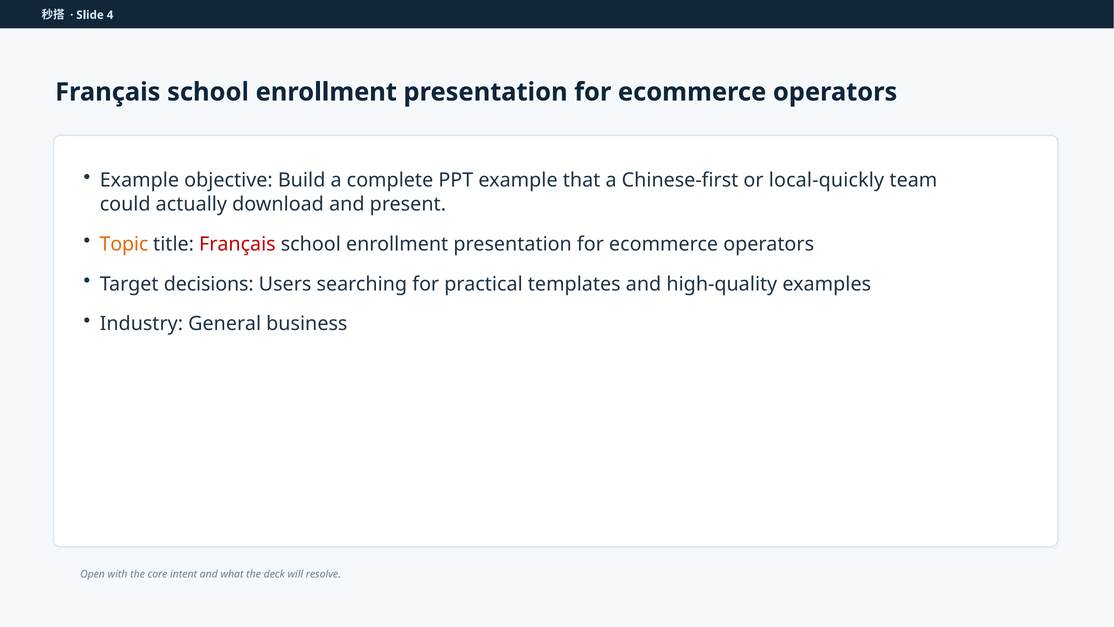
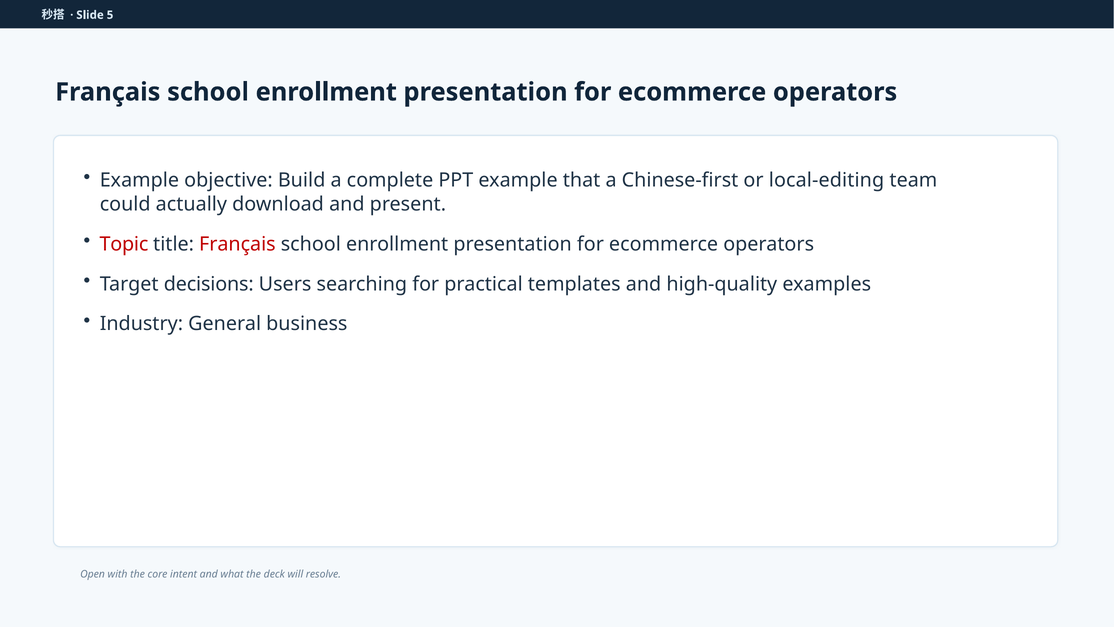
4: 4 -> 5
local-quickly: local-quickly -> local-editing
Topic colour: orange -> red
